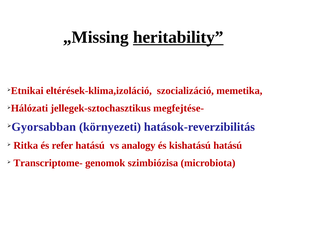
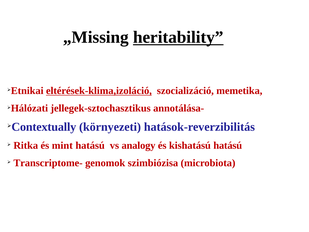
eltérések-klima,izoláció underline: none -> present
megfejtése-: megfejtése- -> annotálása-
Gyorsabban: Gyorsabban -> Contextually
refer: refer -> mint
